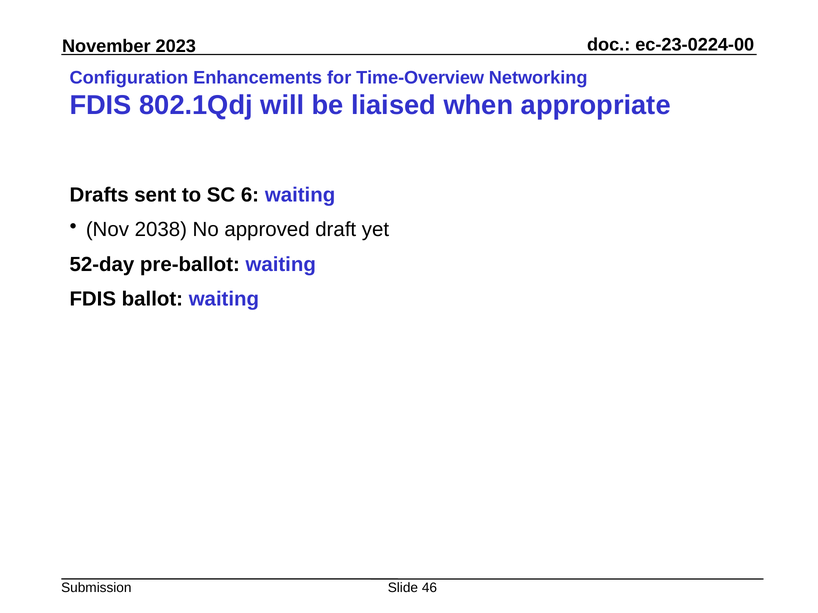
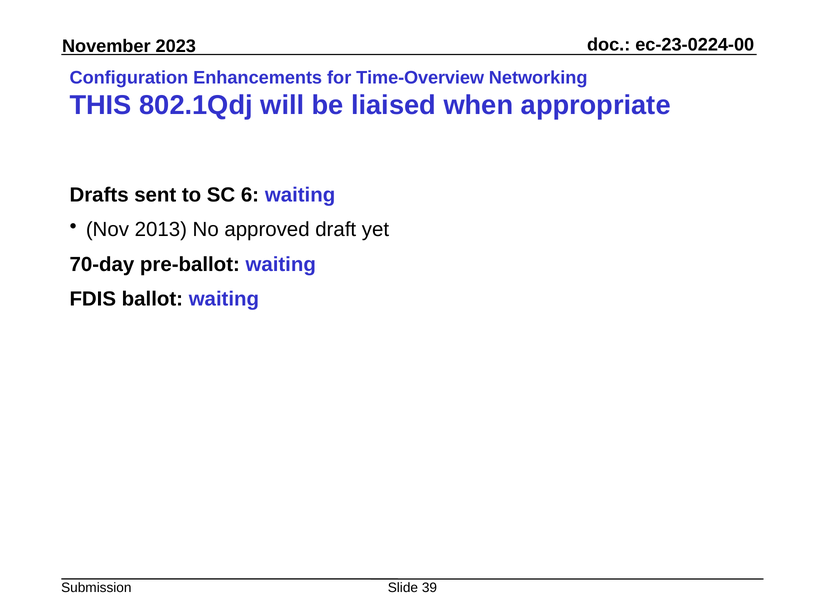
FDIS at (101, 106): FDIS -> THIS
2038: 2038 -> 2013
52-day: 52-day -> 70-day
46: 46 -> 39
